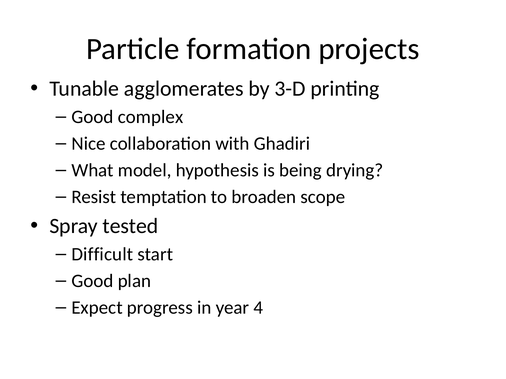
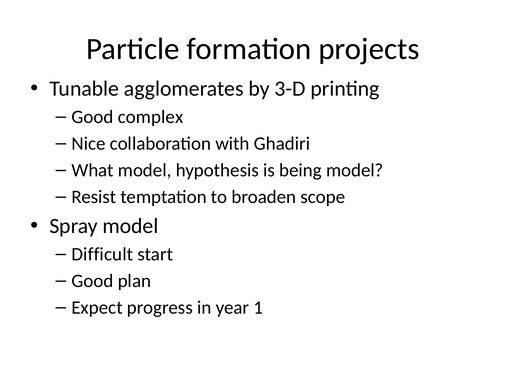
being drying: drying -> model
Spray tested: tested -> model
4: 4 -> 1
